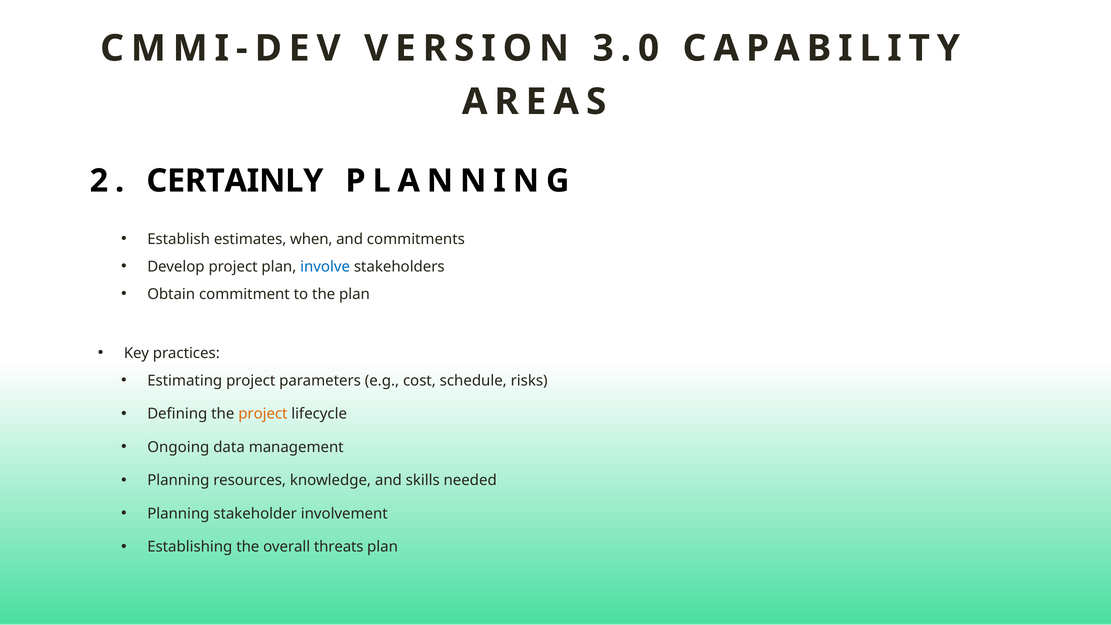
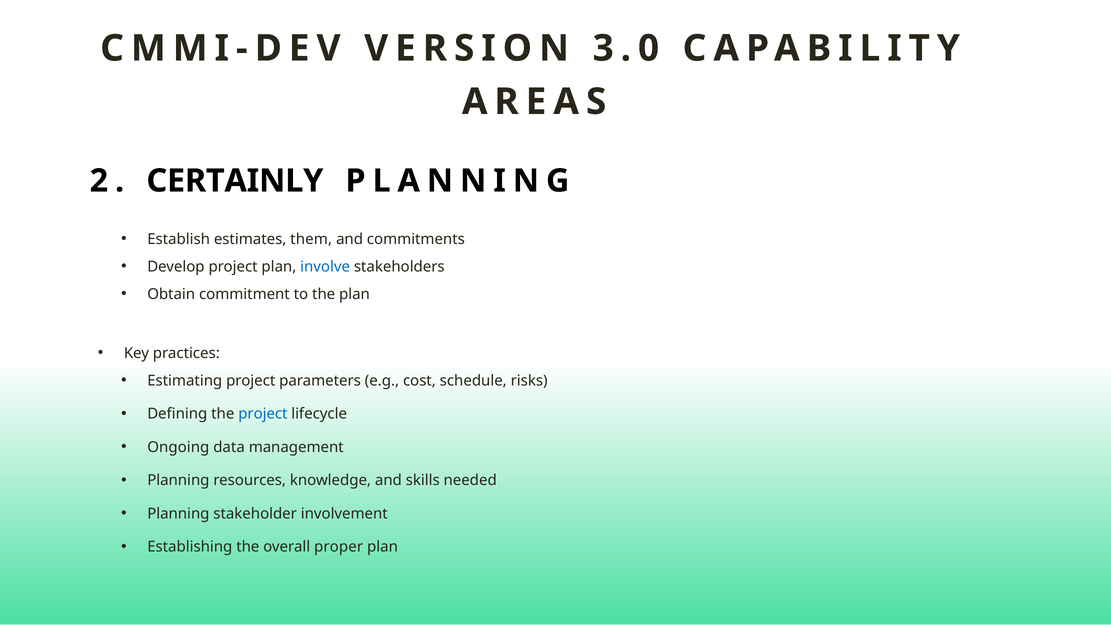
when: when -> them
project at (263, 414) colour: orange -> blue
threats: threats -> proper
